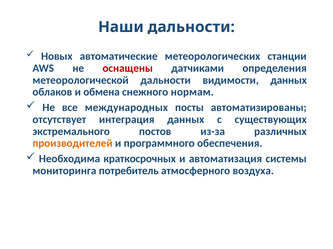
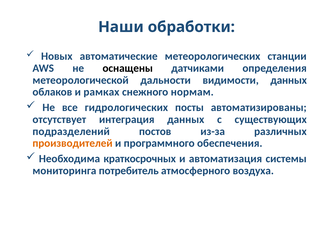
Наши дальности: дальности -> обработки
оснащены colour: red -> black
обмена: обмена -> рамках
международных: международных -> гидрологических
экстремального: экстремального -> подразделений
